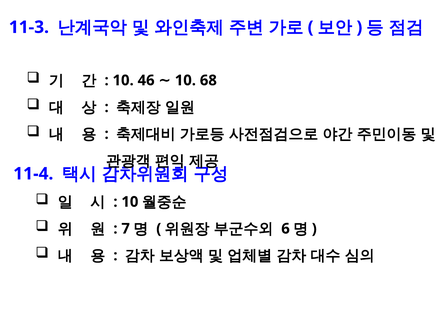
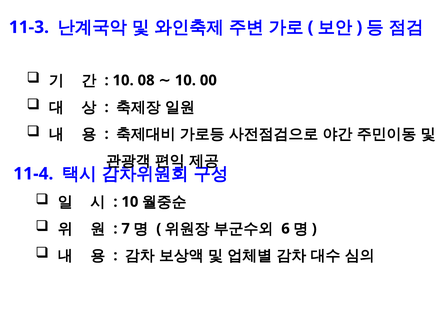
46: 46 -> 08
68: 68 -> 00
